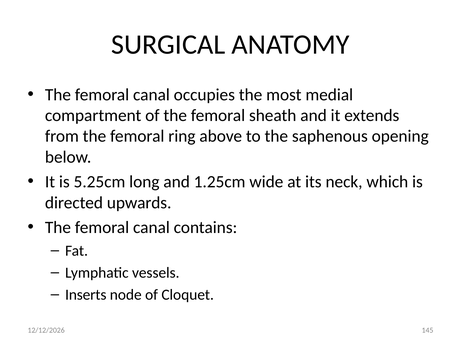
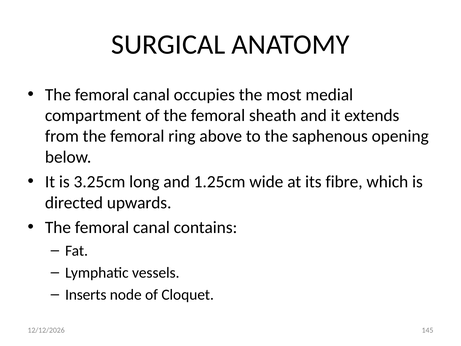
5.25cm: 5.25cm -> 3.25cm
neck: neck -> fibre
